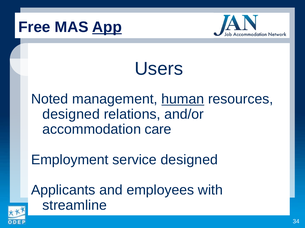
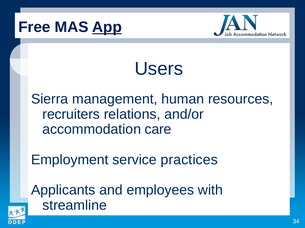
Noted: Noted -> Sierra
human underline: present -> none
designed at (71, 115): designed -> recruiters
service designed: designed -> practices
